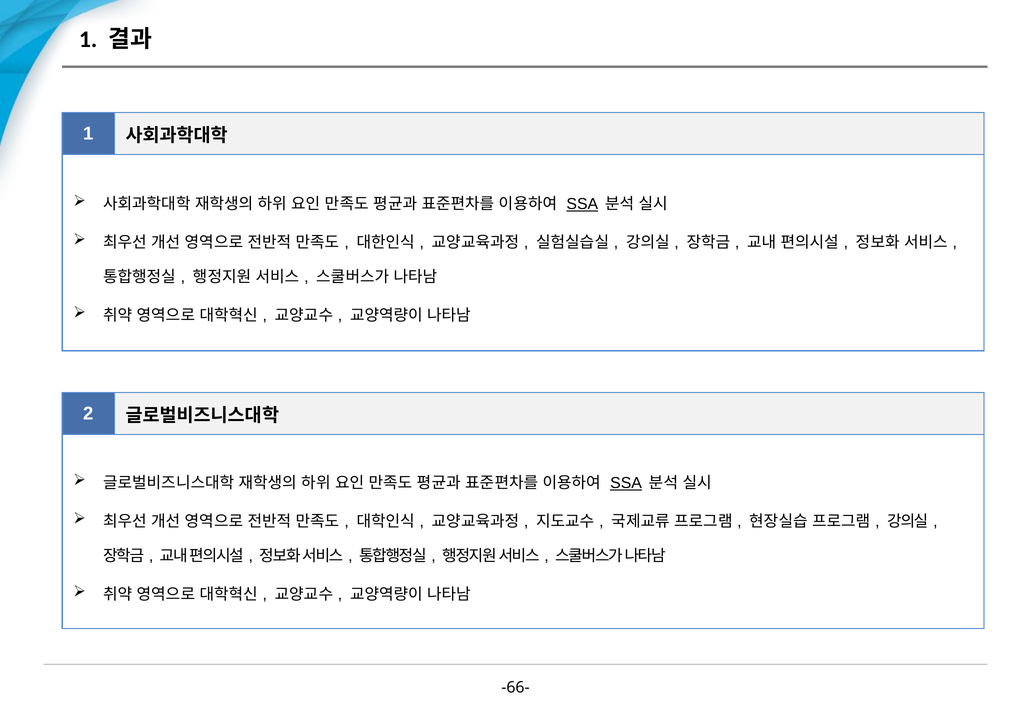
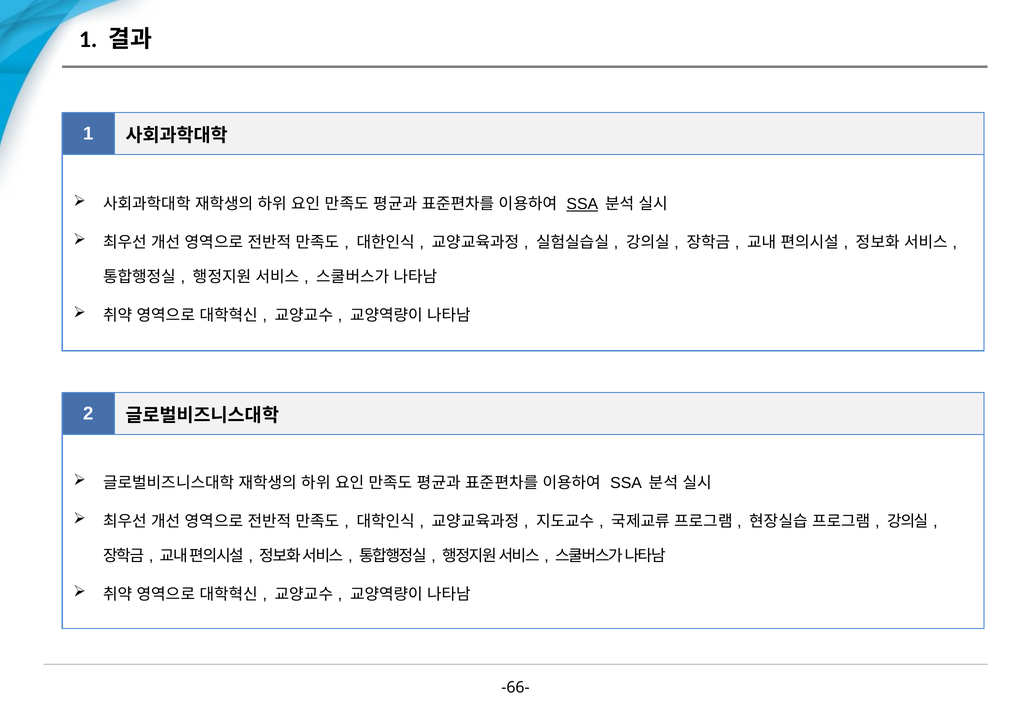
SSA at (626, 483) underline: present -> none
